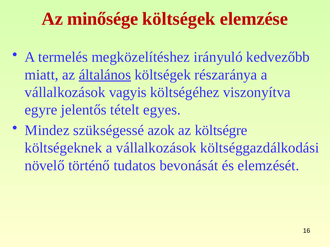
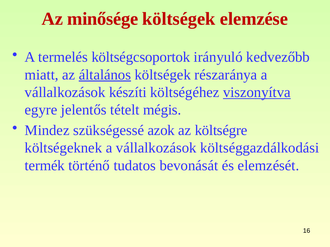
megközelítéshez: megközelítéshez -> költségcsoportok
vagyis: vagyis -> készíti
viszonyítva underline: none -> present
egyes: egyes -> mégis
növelő: növelő -> termék
